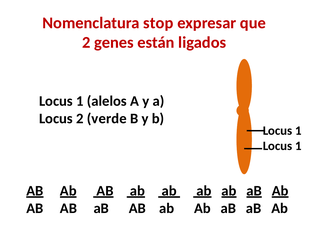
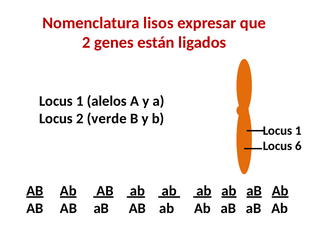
stop: stop -> lisos
1 at (298, 146): 1 -> 6
